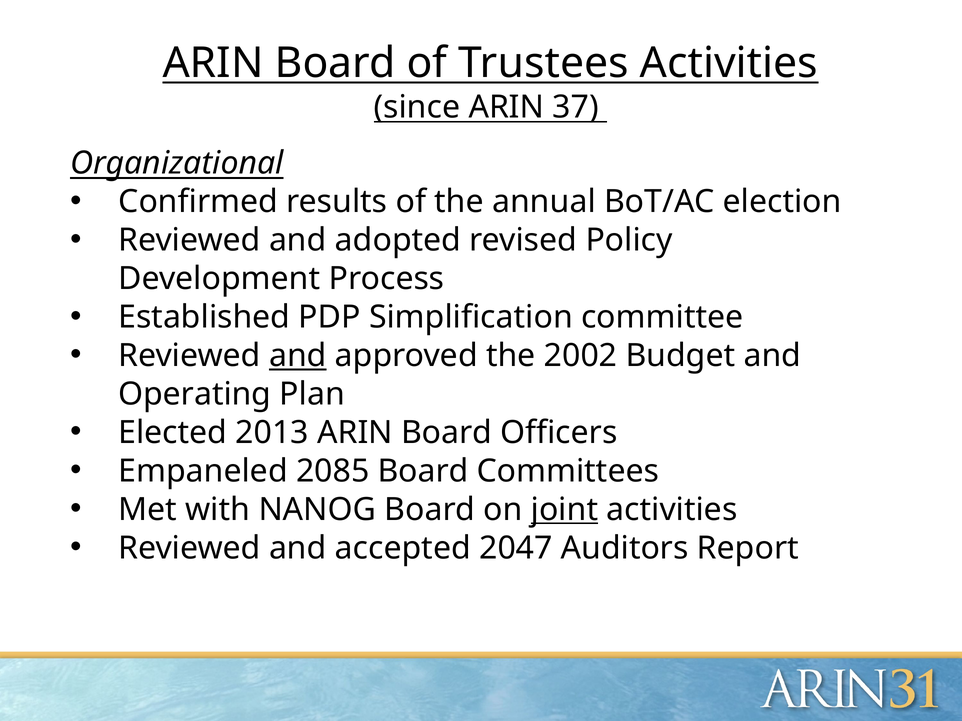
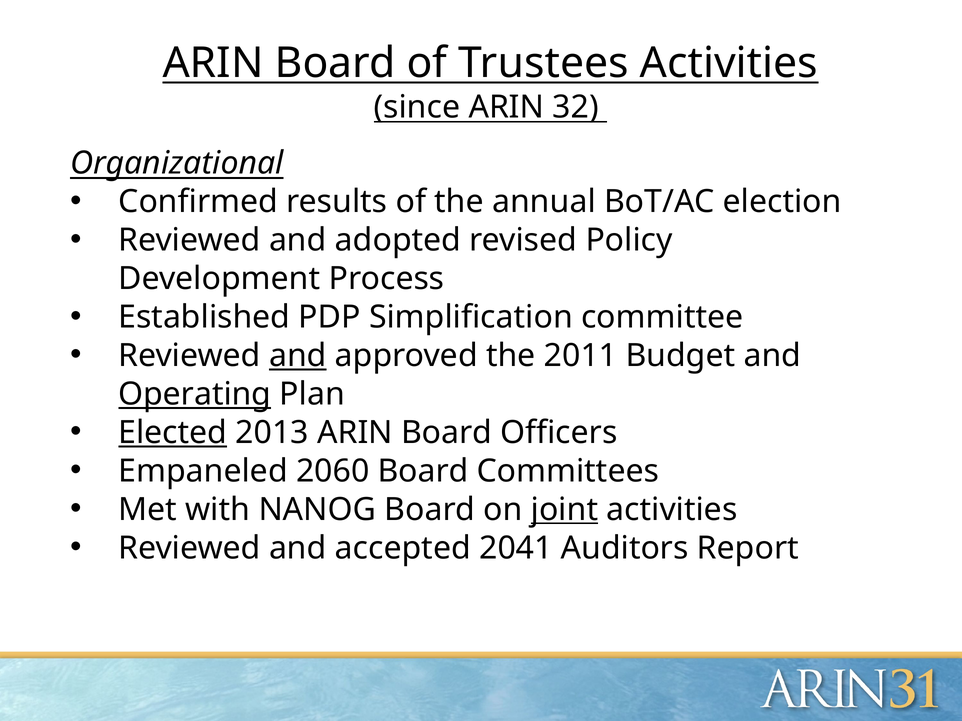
37: 37 -> 32
2002: 2002 -> 2011
Operating underline: none -> present
Elected underline: none -> present
2085: 2085 -> 2060
2047: 2047 -> 2041
